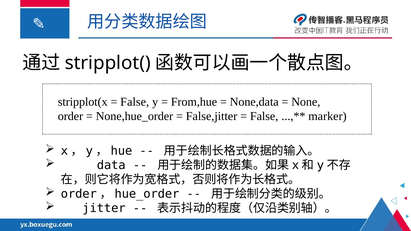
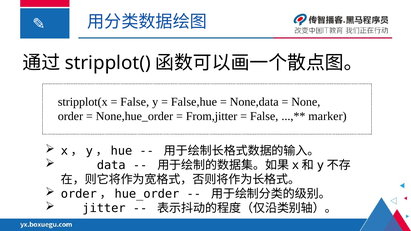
From,hue: From,hue -> False,hue
False,jitter: False,jitter -> From,jitter
